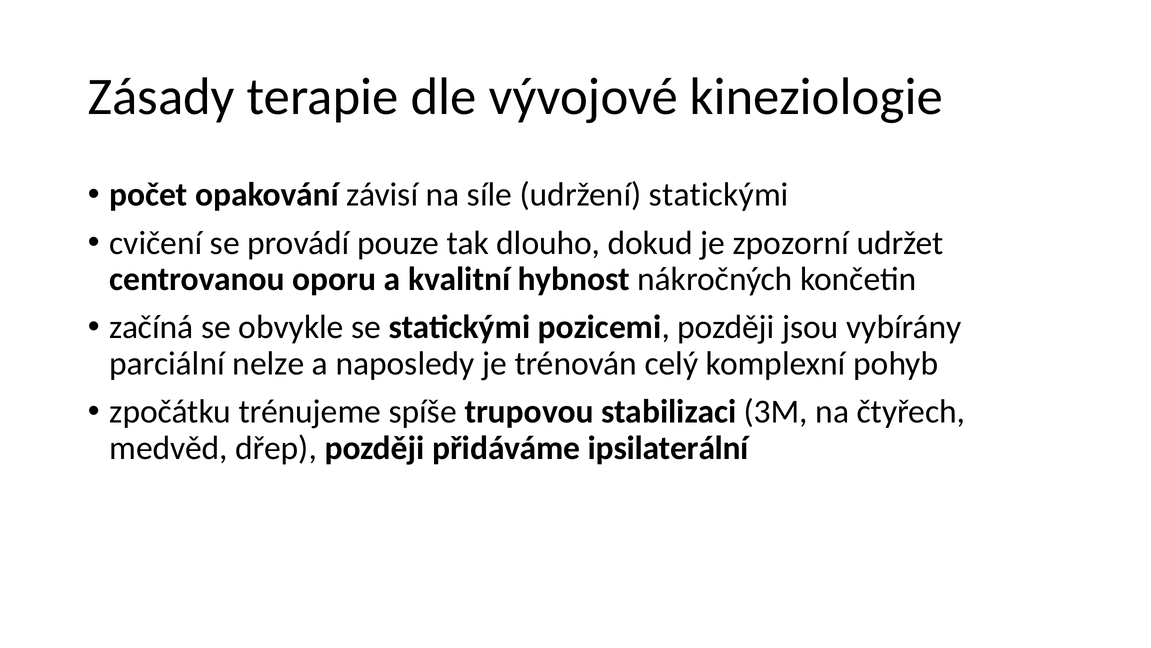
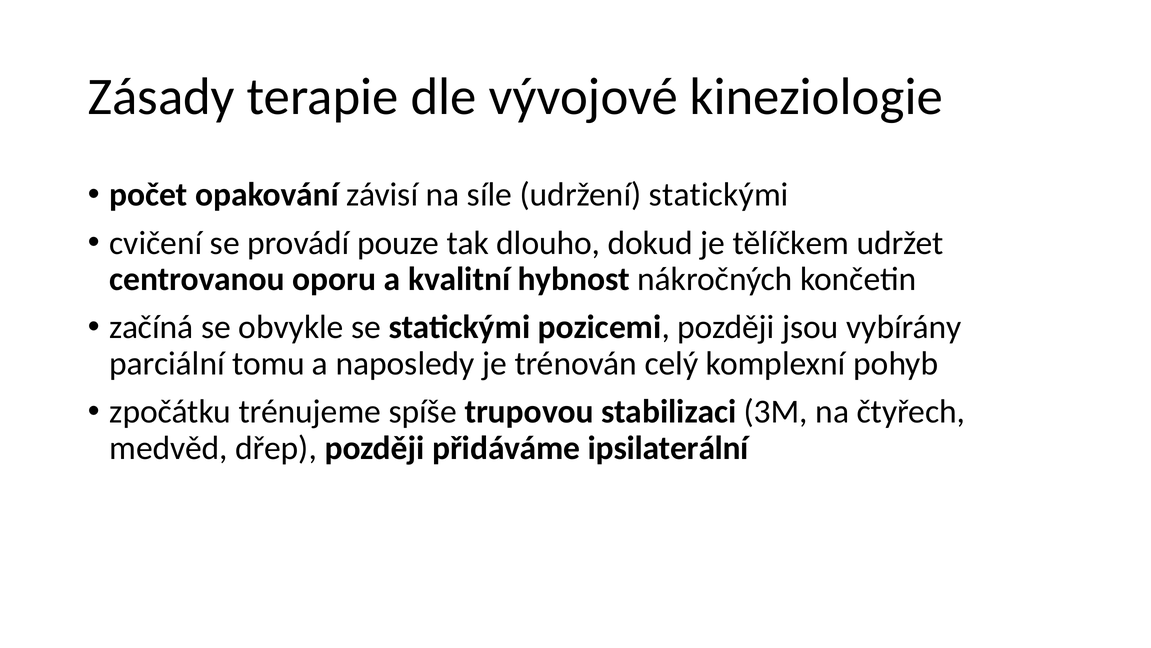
zpozorní: zpozorní -> tělíčkem
nelze: nelze -> tomu
